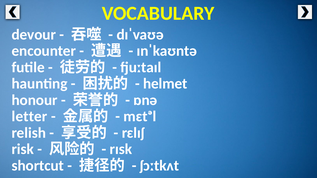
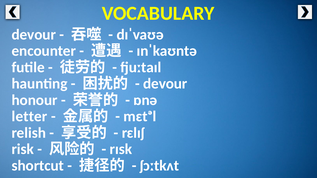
helmet at (165, 84): helmet -> devour
